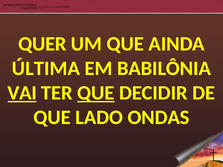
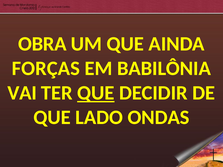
QUER: QUER -> OBRA
ÚLTIMA: ÚLTIMA -> FORÇAS
VAI underline: present -> none
